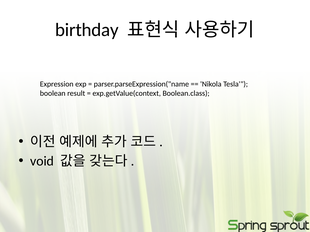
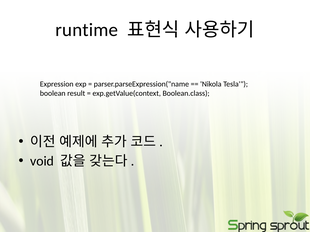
birthday: birthday -> runtime
